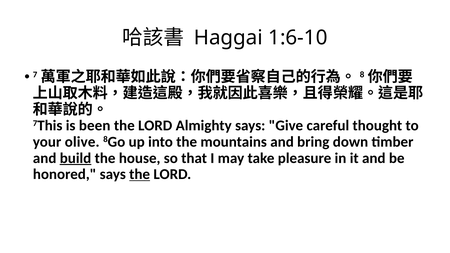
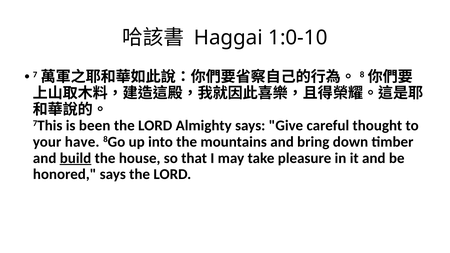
1:6-10: 1:6-10 -> 1:0-10
olive: olive -> have
the at (140, 174) underline: present -> none
